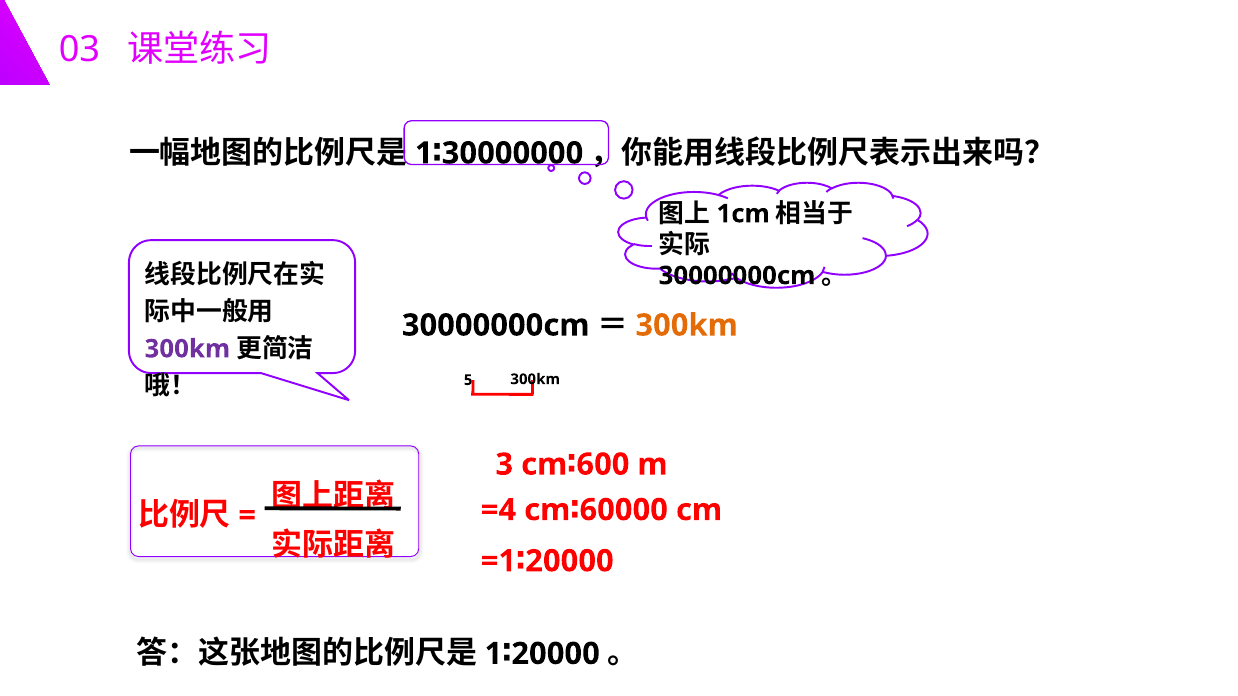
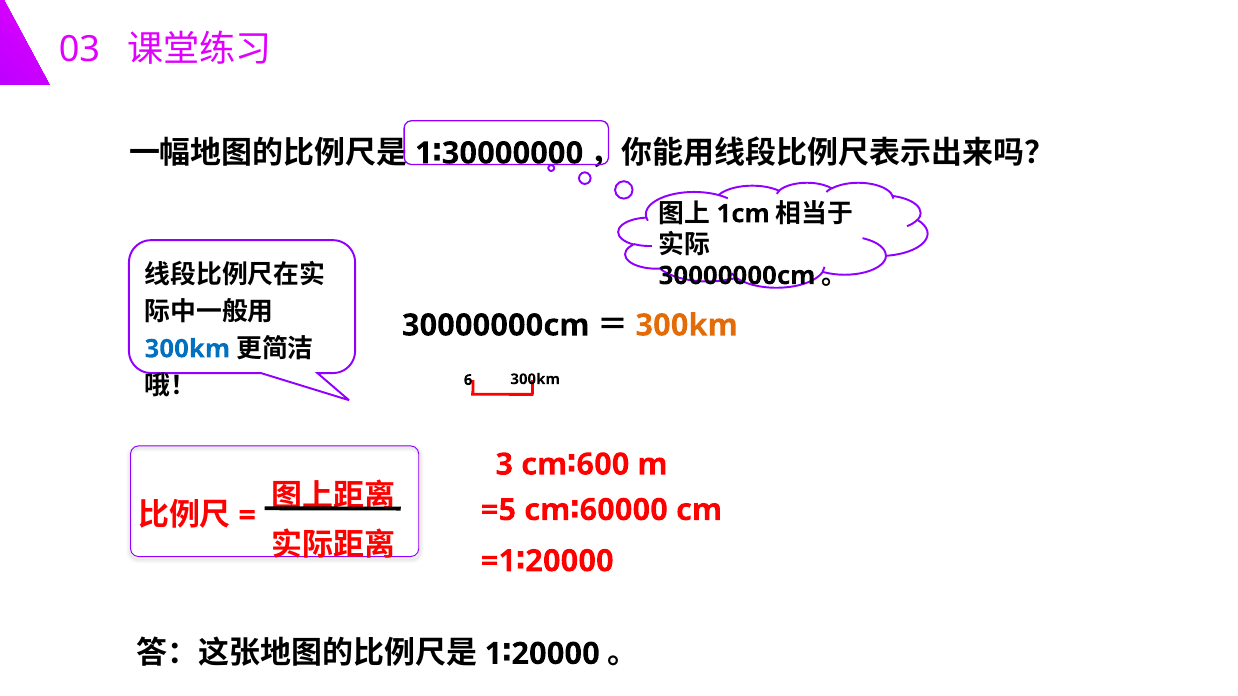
300km at (187, 349) colour: purple -> blue
5: 5 -> 6
=4: =4 -> =5
